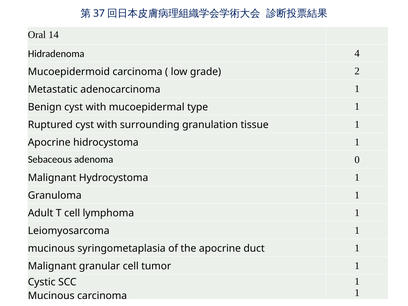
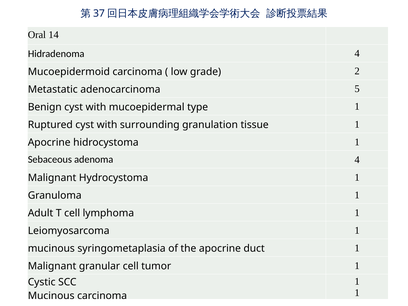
adenocarcinoma 1: 1 -> 5
adenoma 0: 0 -> 4
